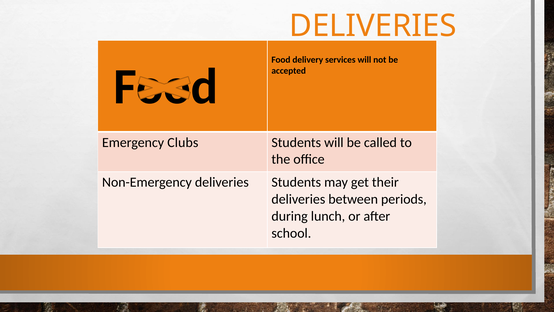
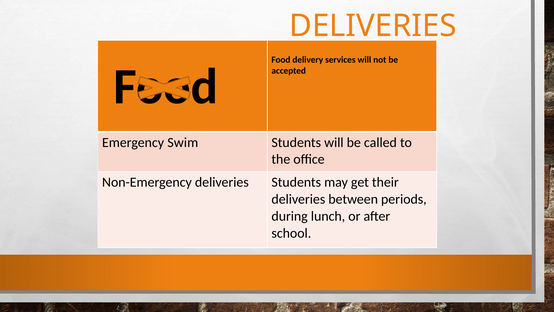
Clubs: Clubs -> Swim
